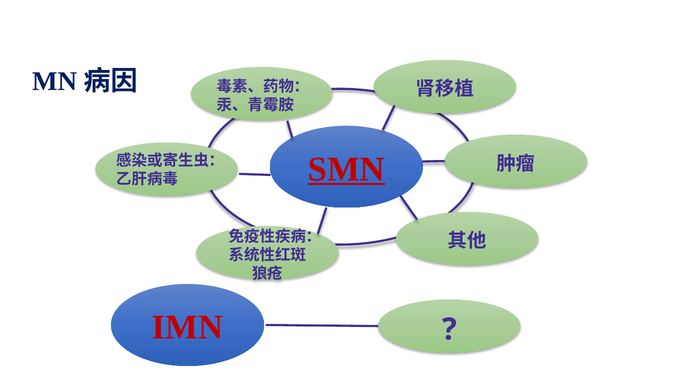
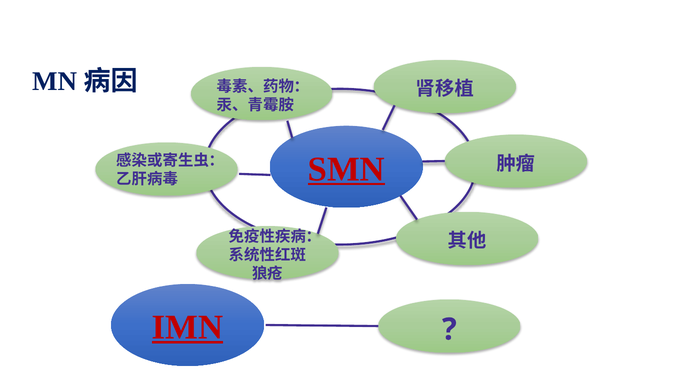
IMN underline: none -> present
